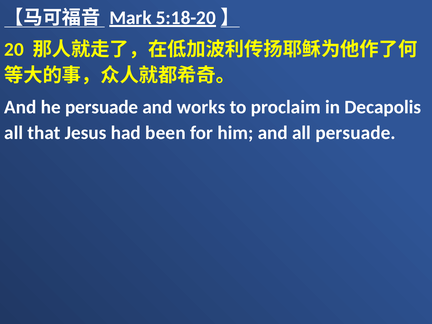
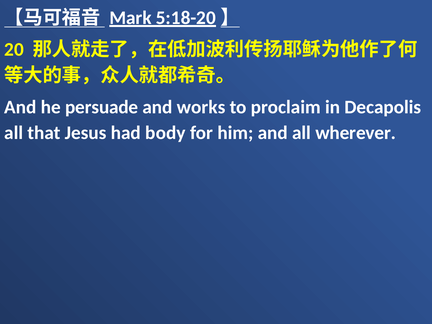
been: been -> body
all persuade: persuade -> wherever
